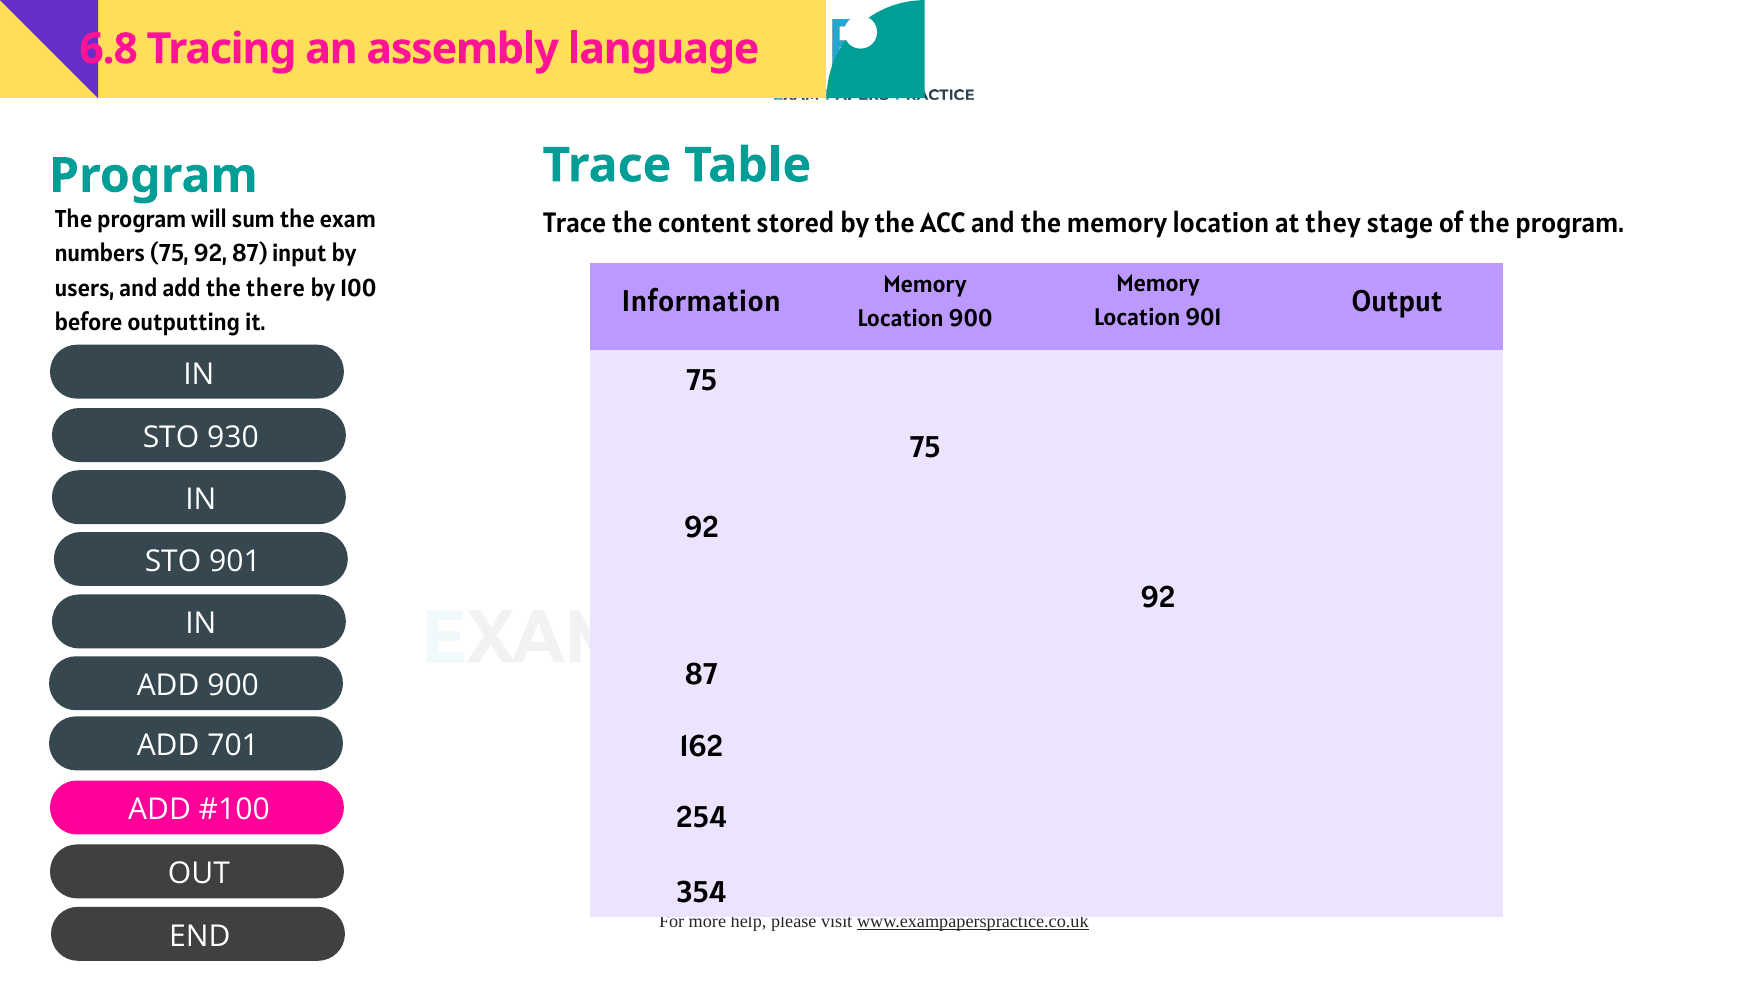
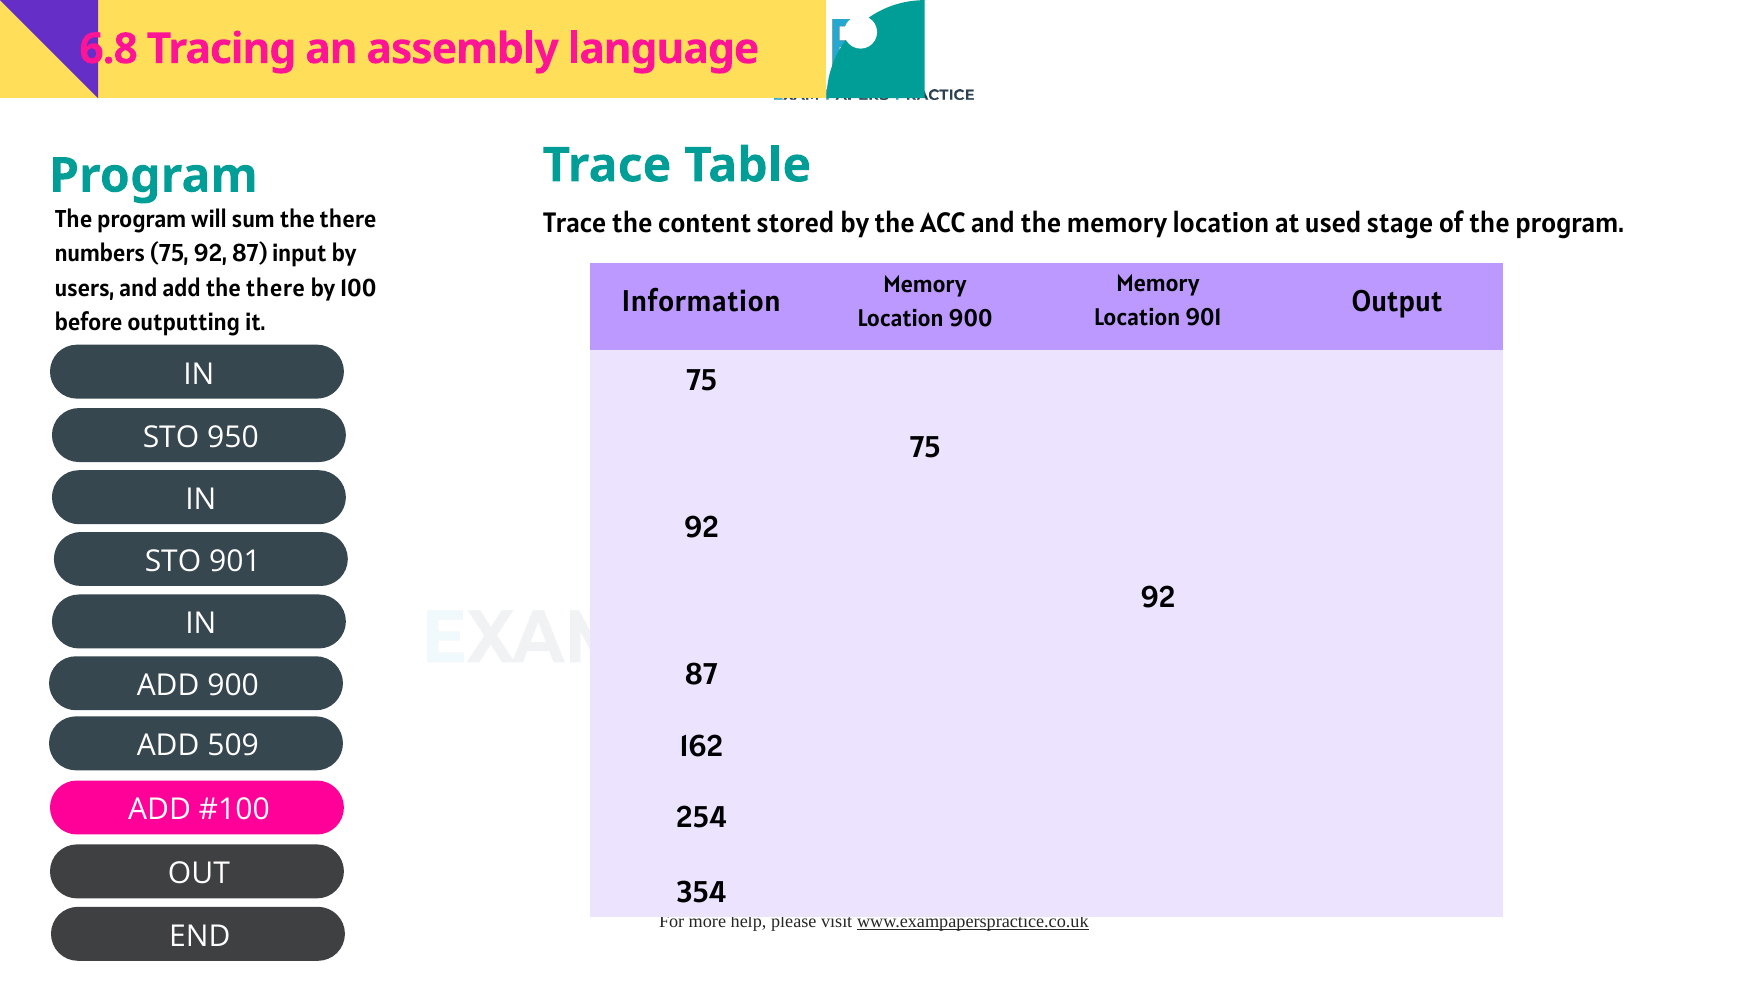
sum the exam: exam -> there
they: they -> used
930: 930 -> 950
701: 701 -> 509
